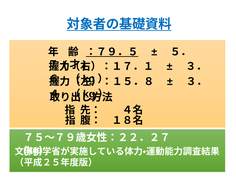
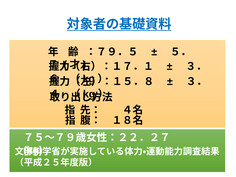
：７９．５ underline: present -> none
